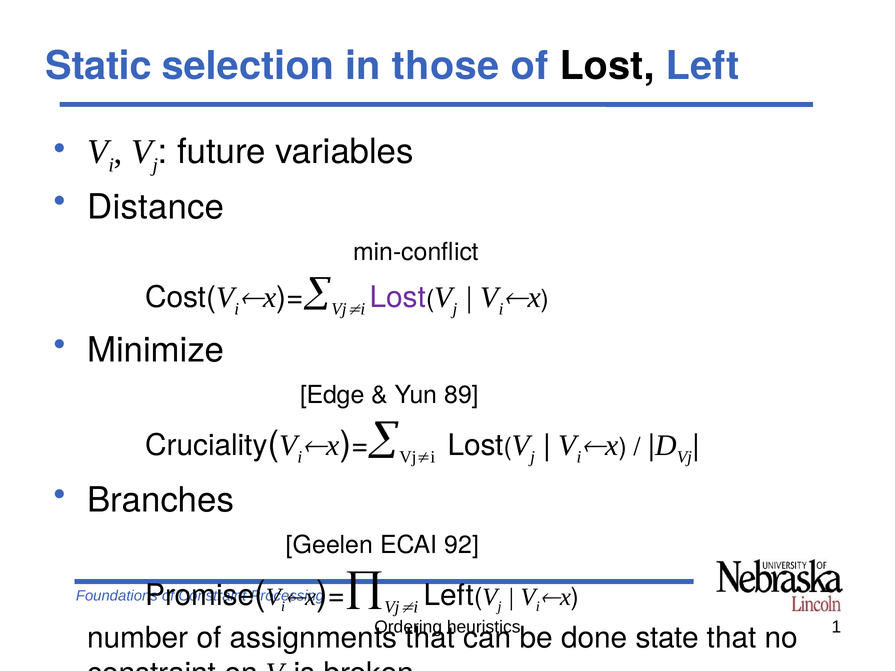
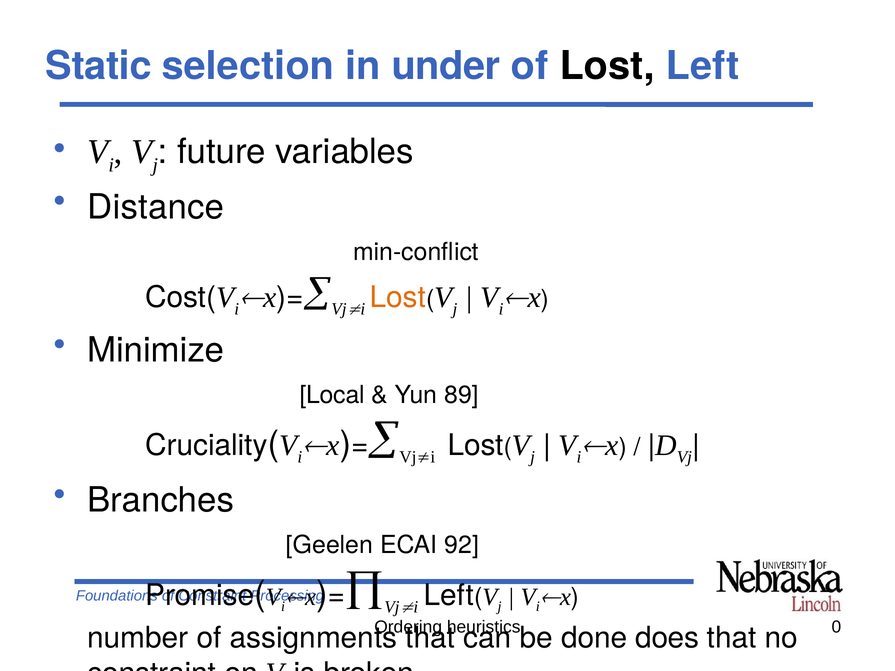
those: those -> under
Lost at (398, 297) colour: purple -> orange
Edge: Edge -> Local
1: 1 -> 0
state: state -> does
